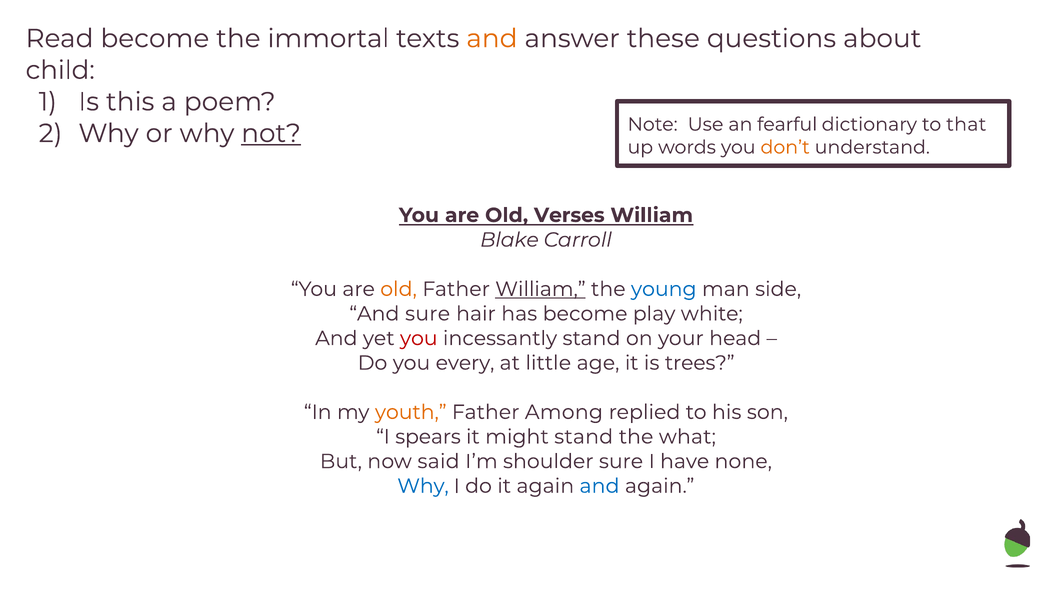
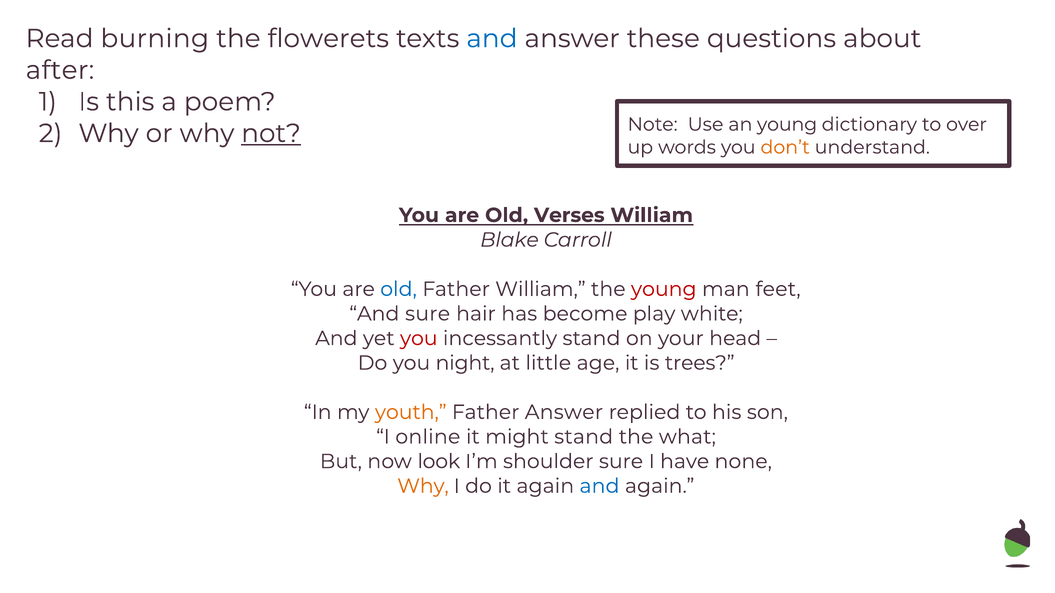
Read become: become -> burning
immortal: immortal -> flowerets
and at (492, 39) colour: orange -> blue
child: child -> after
an fearful: fearful -> young
that: that -> over
old at (399, 289) colour: orange -> blue
William at (540, 289) underline: present -> none
young at (664, 289) colour: blue -> red
side: side -> feet
every: every -> night
Father Among: Among -> Answer
spears: spears -> online
said: said -> look
Why at (423, 486) colour: blue -> orange
